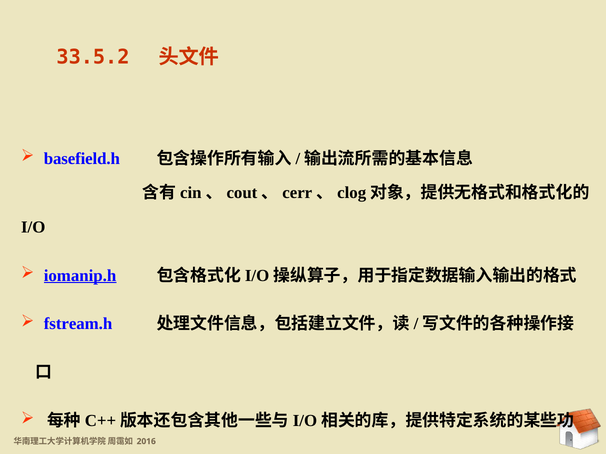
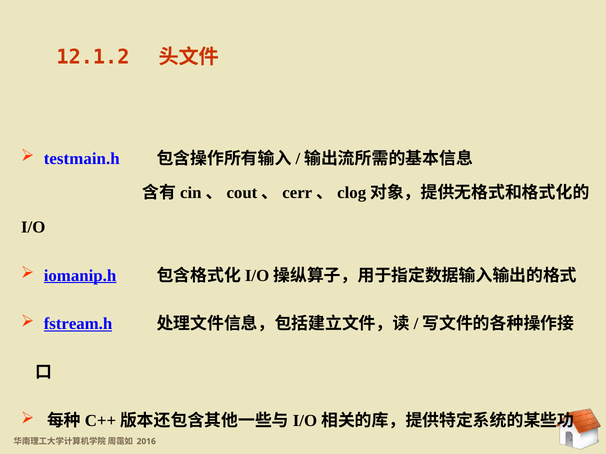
33.5.2: 33.5.2 -> 12.1.2
basefield.h: basefield.h -> testmain.h
fstream.h underline: none -> present
